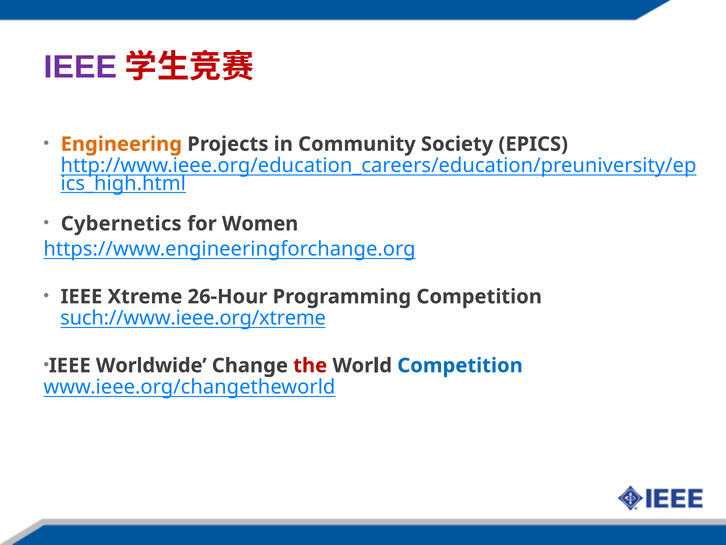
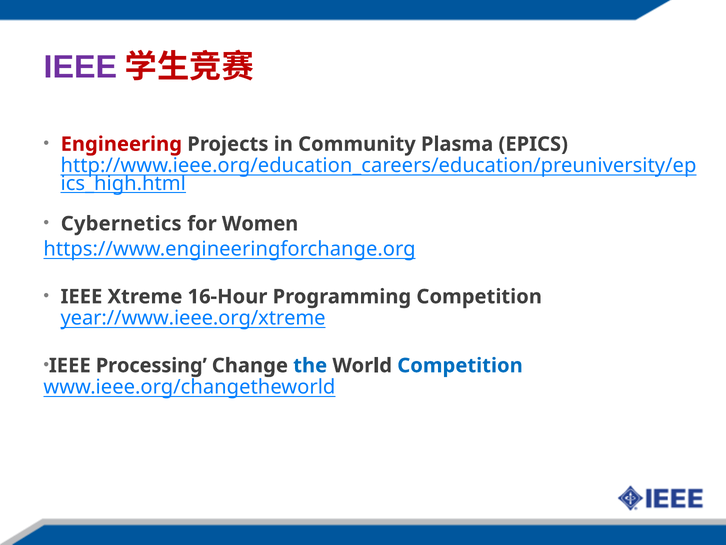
Engineering colour: orange -> red
Society: Society -> Plasma
26-Hour: 26-Hour -> 16-Hour
such://www.ieee.org/xtreme: such://www.ieee.org/xtreme -> year://www.ieee.org/xtreme
Worldwide: Worldwide -> Processing
the colour: red -> blue
